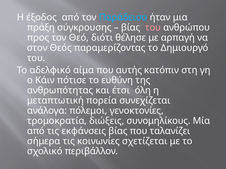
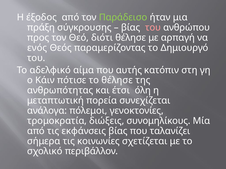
Παράδεισο colour: light blue -> light green
στον: στον -> ενός
το ευθύνη: ευθύνη -> θέλησε
